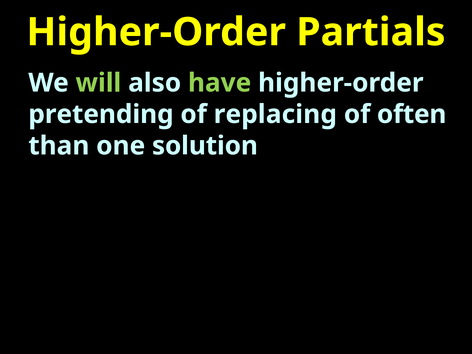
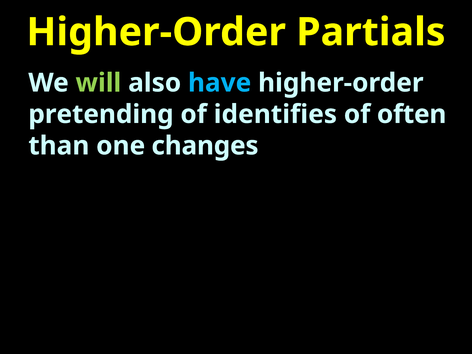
have colour: light green -> light blue
replacing: replacing -> identifies
solution: solution -> changes
